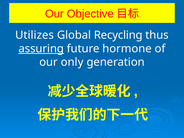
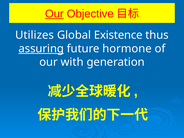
Our at (54, 14) underline: none -> present
Recycling: Recycling -> Existence
only: only -> with
